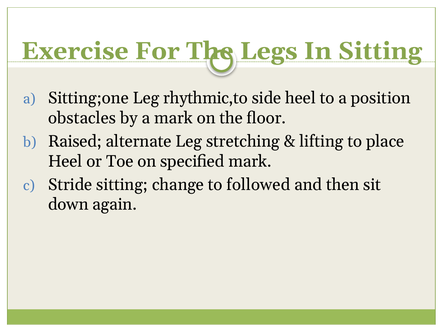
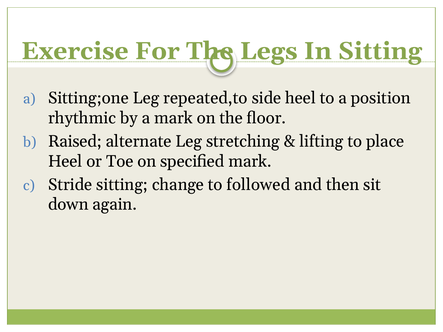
rhythmic,to: rhythmic,to -> repeated,to
obstacles: obstacles -> rhythmic
